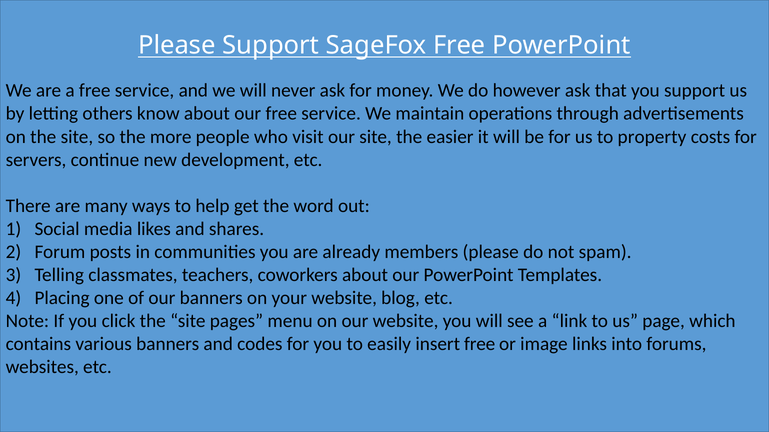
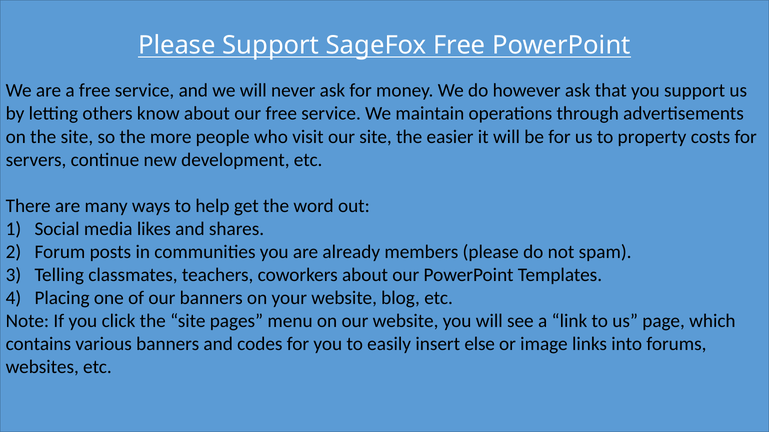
insert free: free -> else
